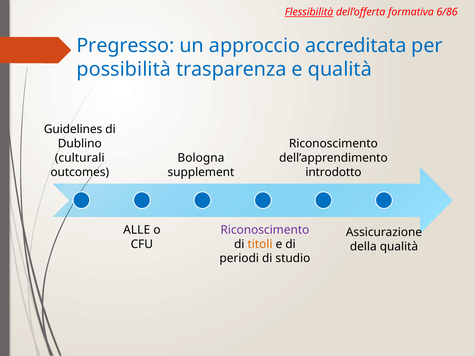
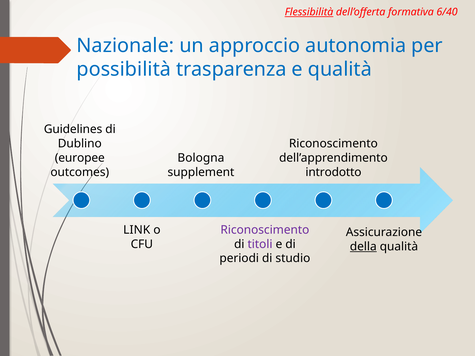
6/86: 6/86 -> 6/40
Pregresso: Pregresso -> Nazionale
accreditata: accreditata -> autonomia
culturali: culturali -> europee
ALLE: ALLE -> LINK
titoli colour: orange -> purple
della underline: none -> present
